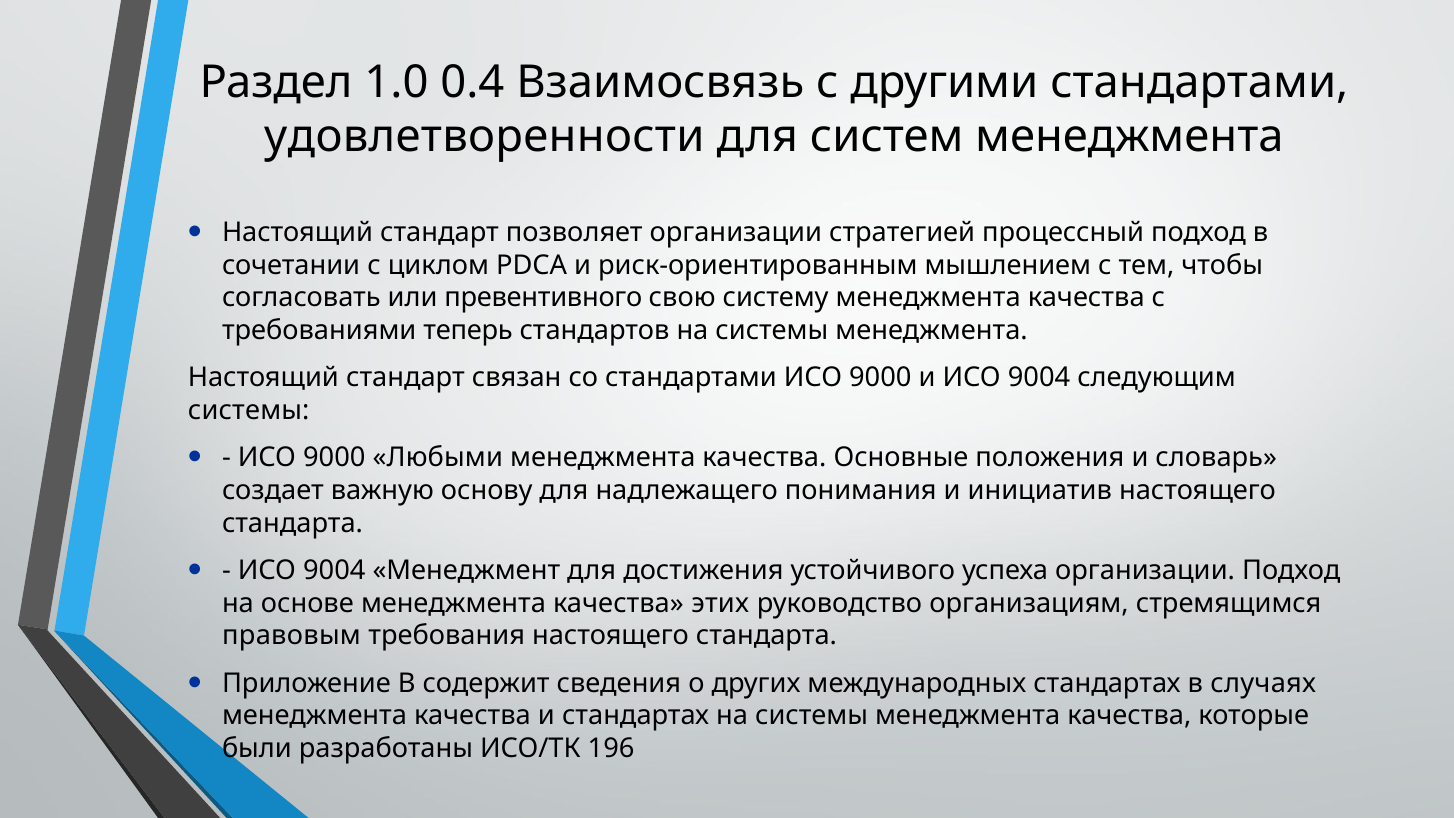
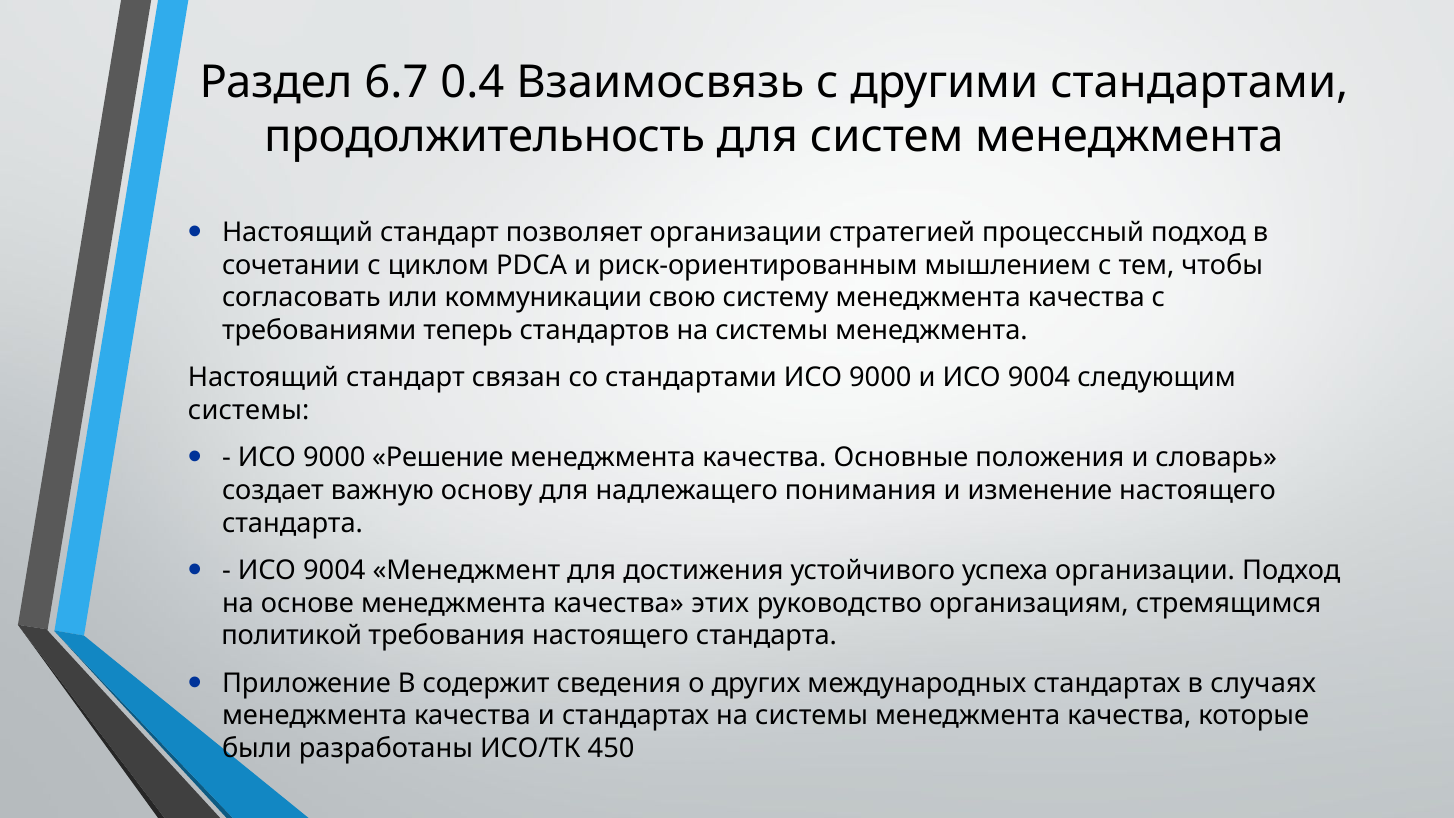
1.0: 1.0 -> 6.7
удовлетворенности: удовлетворенности -> продолжительность
превентивного: превентивного -> коммуникации
Любыми: Любыми -> Решение
инициатив: инициатив -> изменение
правовым: правовым -> политикой
196: 196 -> 450
